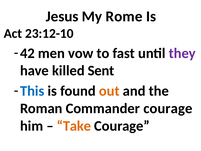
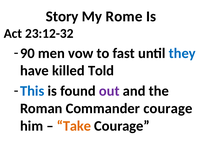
Jesus: Jesus -> Story
23:12-10: 23:12-10 -> 23:12-32
42: 42 -> 90
they colour: purple -> blue
Sent: Sent -> Told
out colour: orange -> purple
